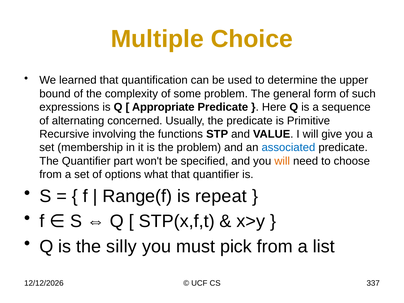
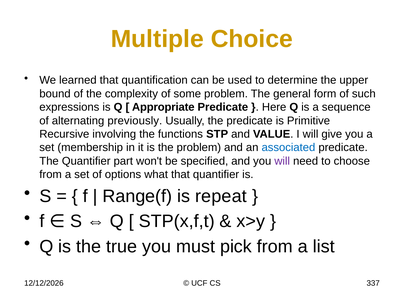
concerned: concerned -> previously
will at (282, 161) colour: orange -> purple
silly: silly -> true
